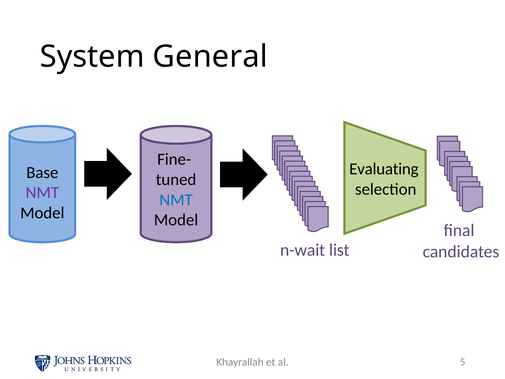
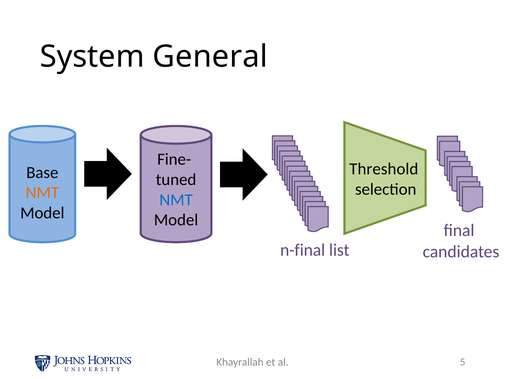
Evaluating: Evaluating -> Threshold
NMT at (42, 193) colour: purple -> orange
n-wait: n-wait -> n-final
